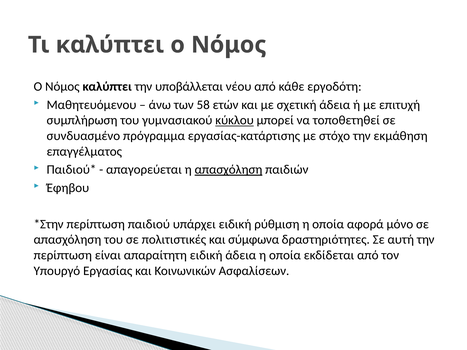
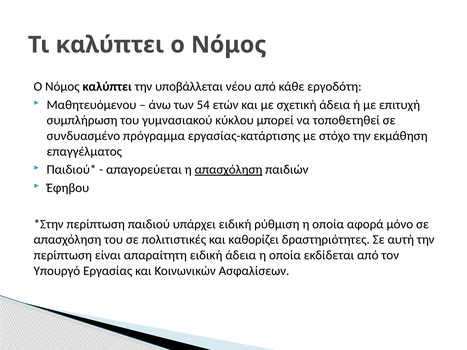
58: 58 -> 54
κύκλου underline: present -> none
σύμφωνα: σύμφωνα -> καθορίζει
